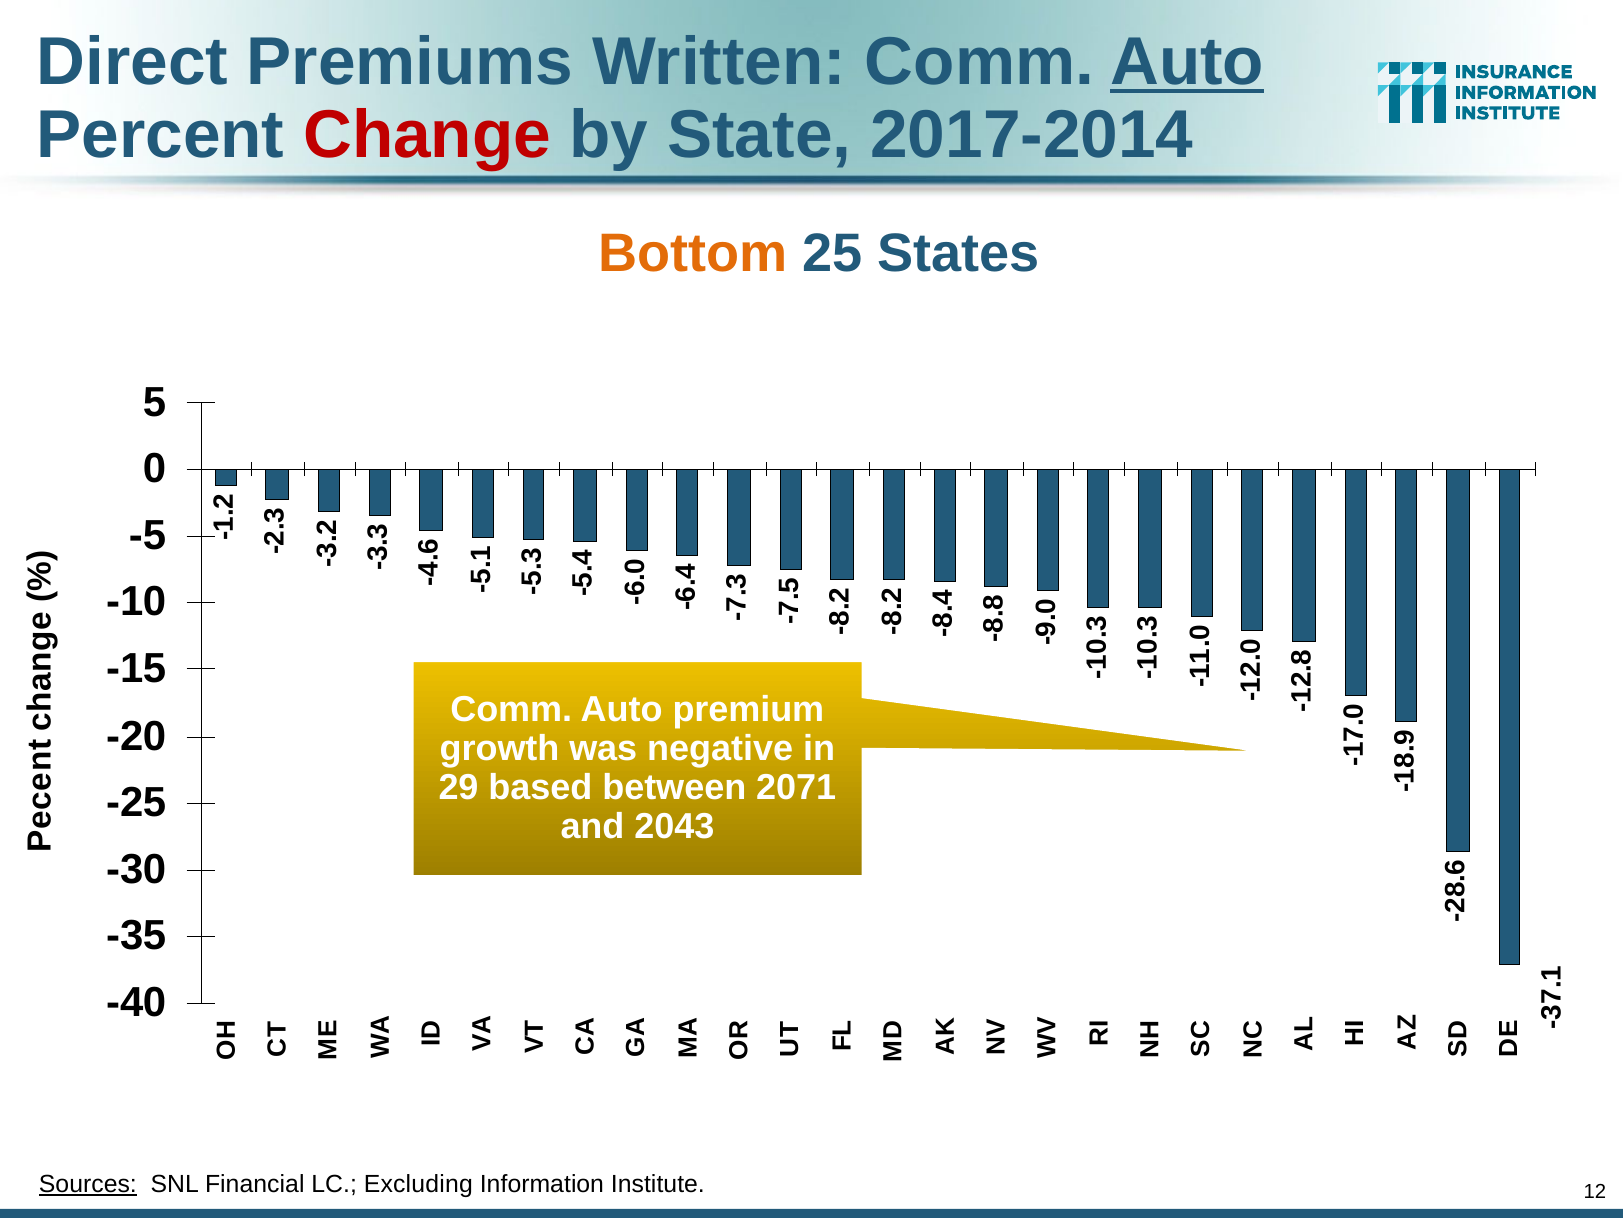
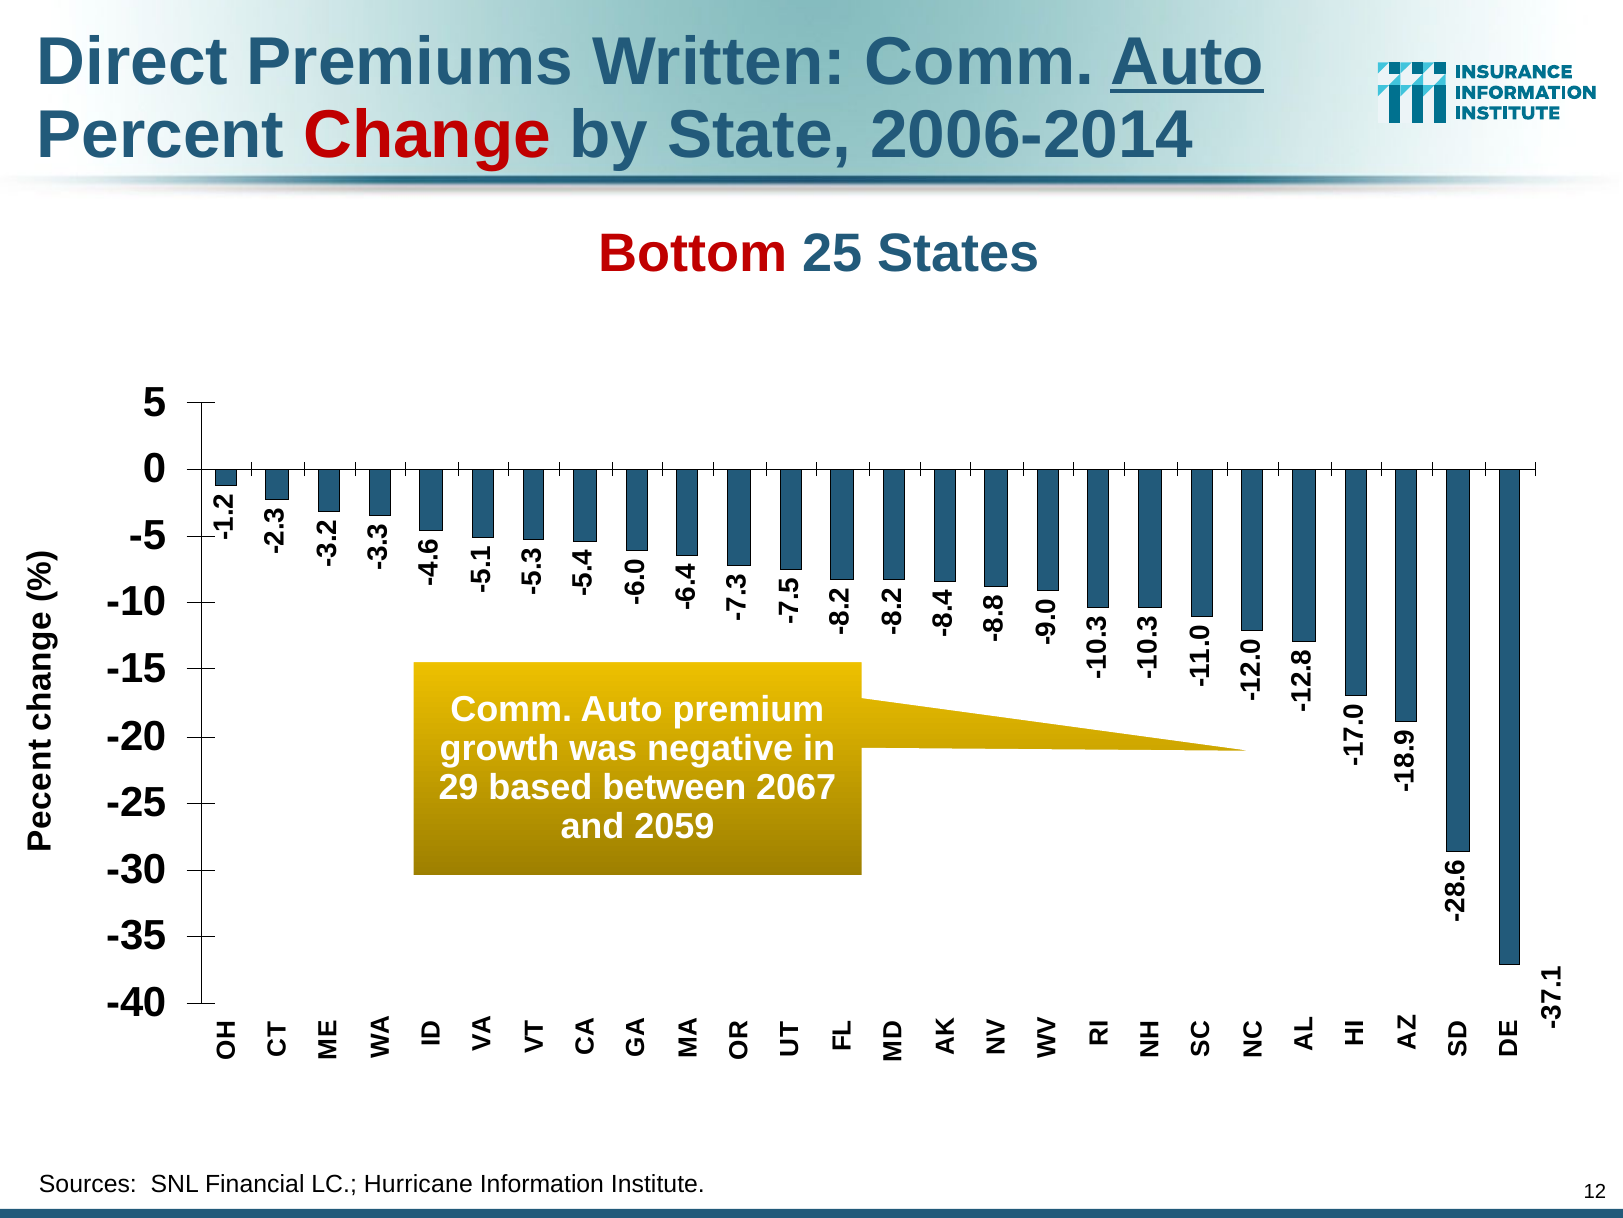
2017-2014: 2017-2014 -> 2006-2014
Bottom colour: orange -> red
2071: 2071 -> 2067
2043: 2043 -> 2059
Sources underline: present -> none
Excluding: Excluding -> Hurricane
